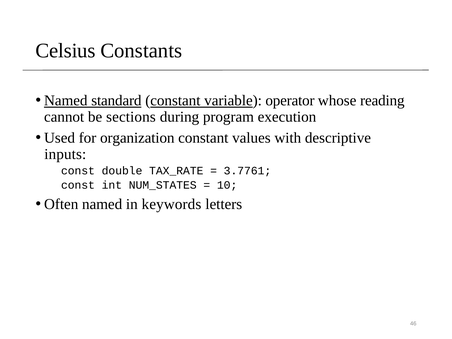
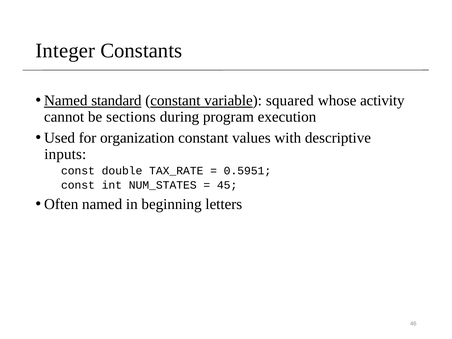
Celsius: Celsius -> Integer
operator: operator -> squared
reading: reading -> activity
3.7761: 3.7761 -> 0.5951
10: 10 -> 45
keywords: keywords -> beginning
